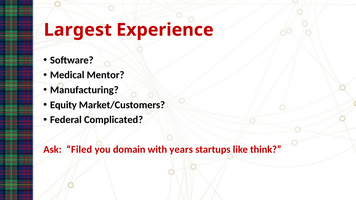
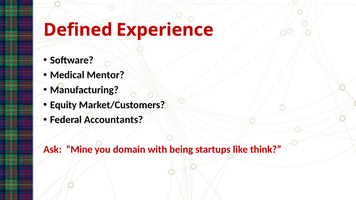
Largest: Largest -> Defined
Complicated: Complicated -> Accountants
Filed: Filed -> Mine
years: years -> being
